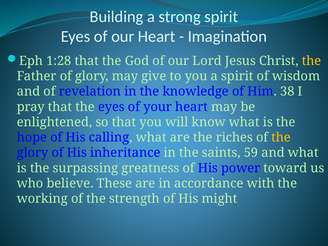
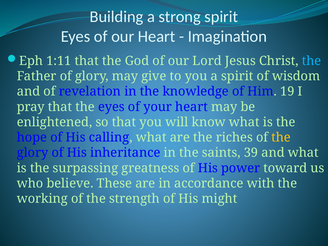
1:28: 1:28 -> 1:11
the at (312, 61) colour: yellow -> light blue
38: 38 -> 19
59: 59 -> 39
